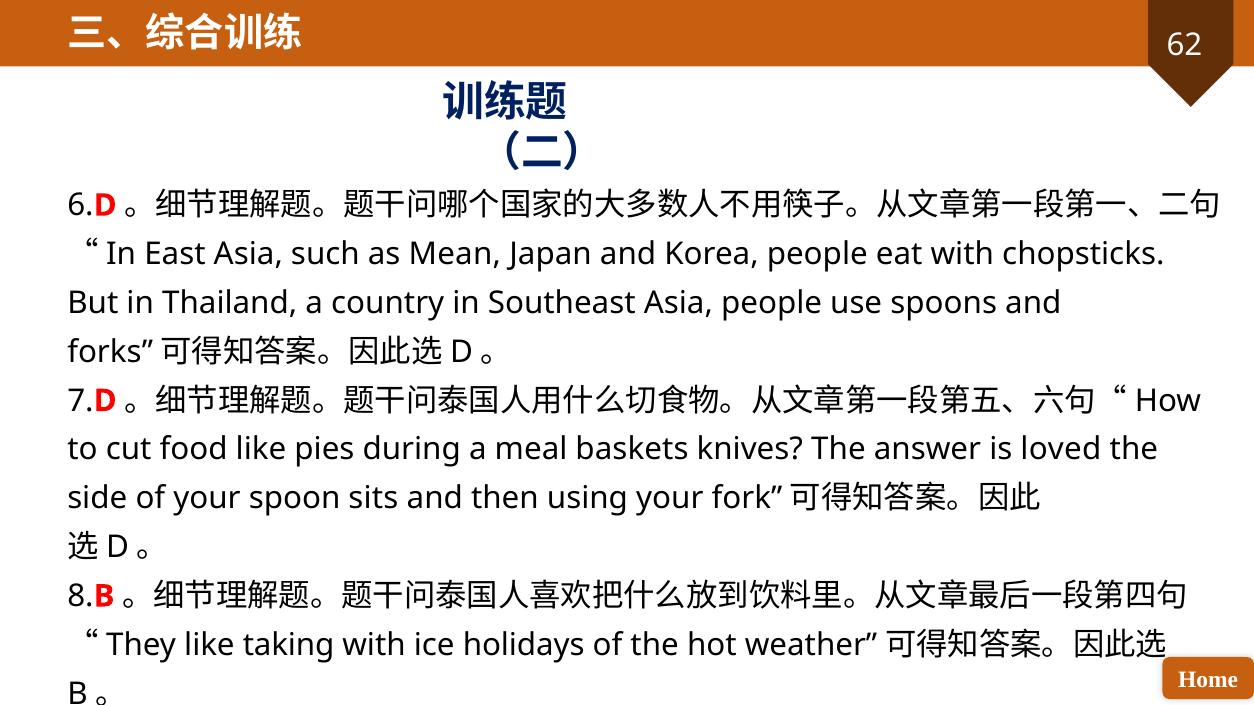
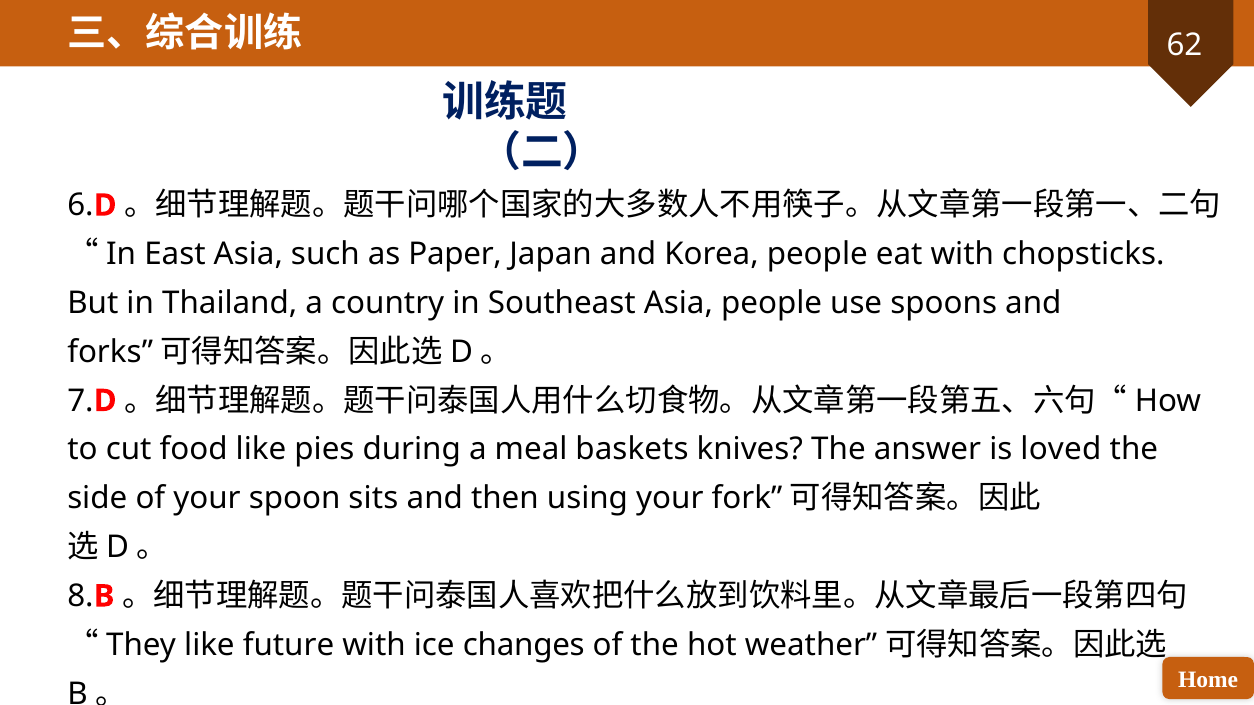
Mean: Mean -> Paper
taking: taking -> future
holidays: holidays -> changes
